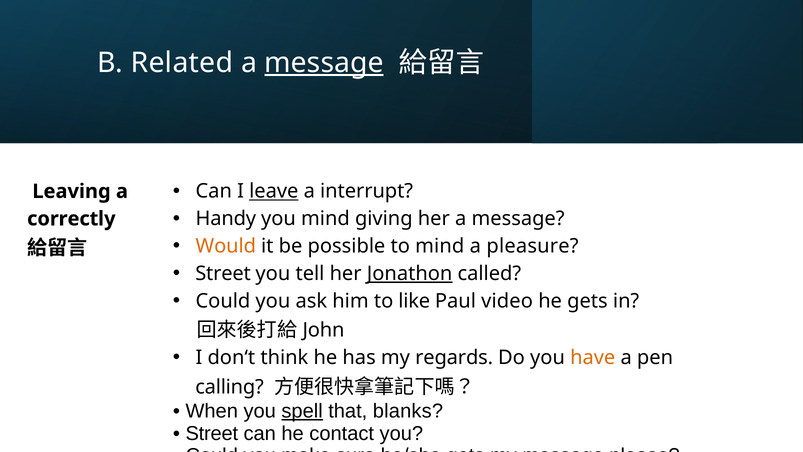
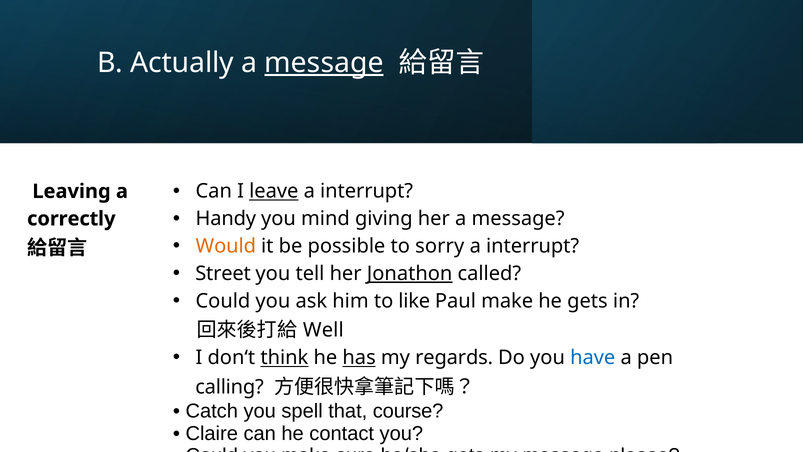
Related: Related -> Actually
to mind: mind -> sorry
pleasure at (532, 246): pleasure -> interrupt
Paul video: video -> make
John: John -> Well
think underline: none -> present
has underline: none -> present
have colour: orange -> blue
When: When -> Catch
spell underline: present -> none
blanks: blanks -> course
Street at (212, 433): Street -> Claire
